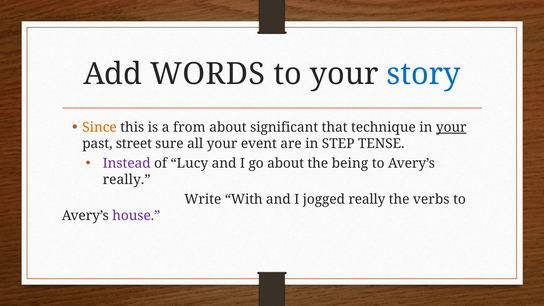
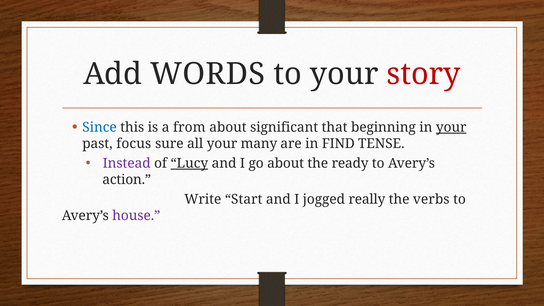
story colour: blue -> red
Since colour: orange -> blue
technique: technique -> beginning
street: street -> focus
event: event -> many
STEP: STEP -> FIND
Lucy underline: none -> present
being: being -> ready
really at (127, 180): really -> action
With: With -> Start
